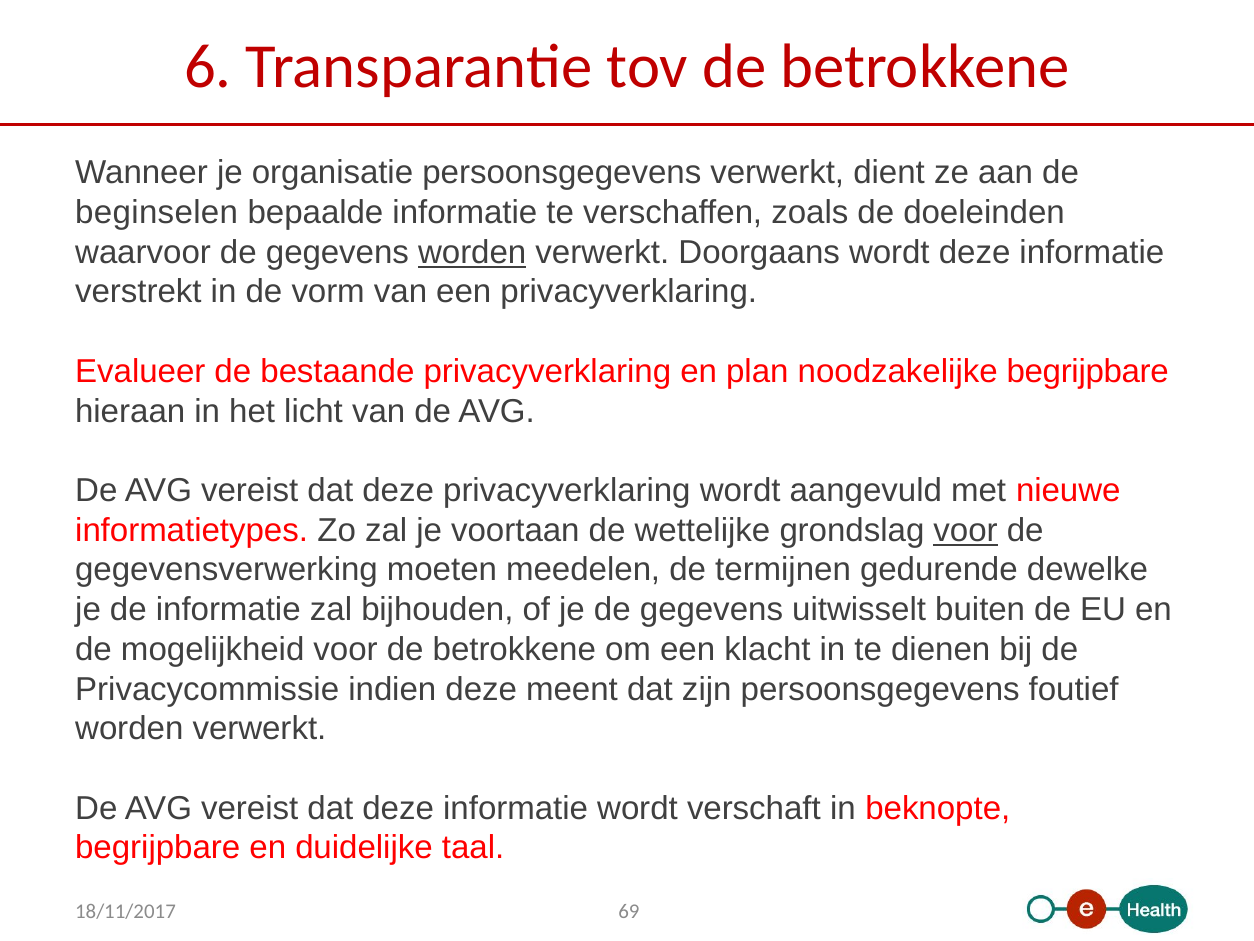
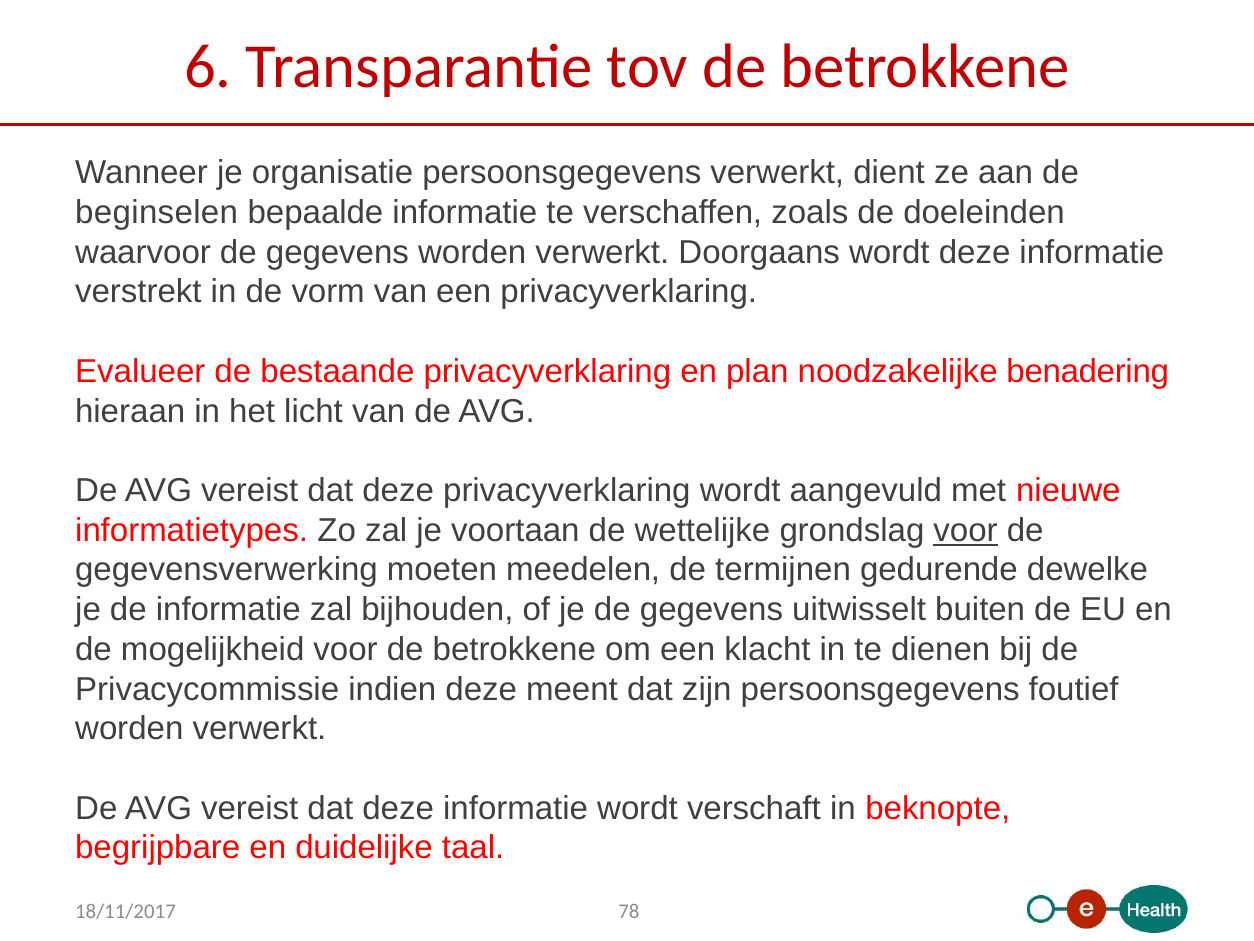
worden at (472, 252) underline: present -> none
noodzakelijke begrijpbare: begrijpbare -> benadering
69: 69 -> 78
